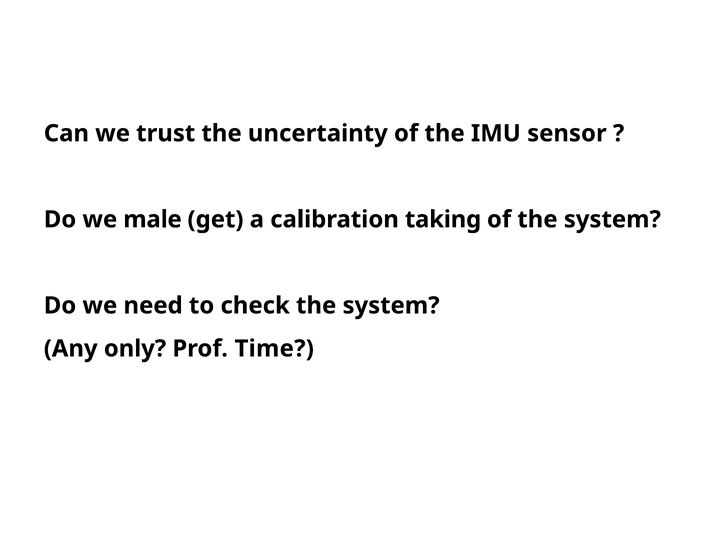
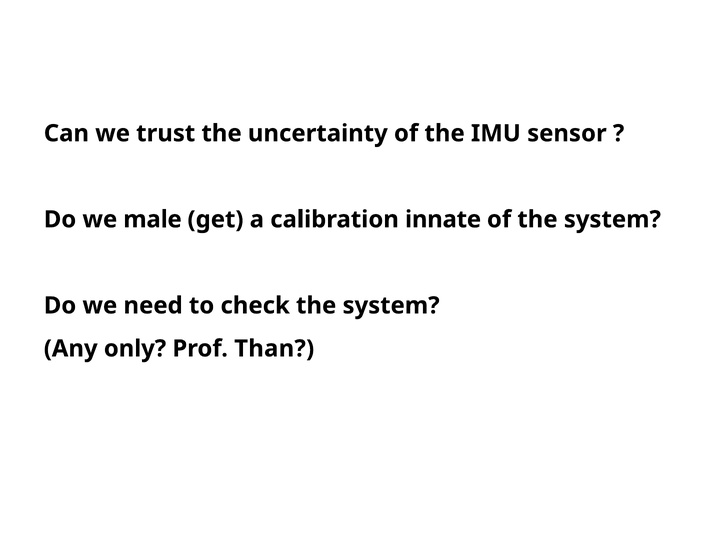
taking: taking -> innate
Time: Time -> Than
